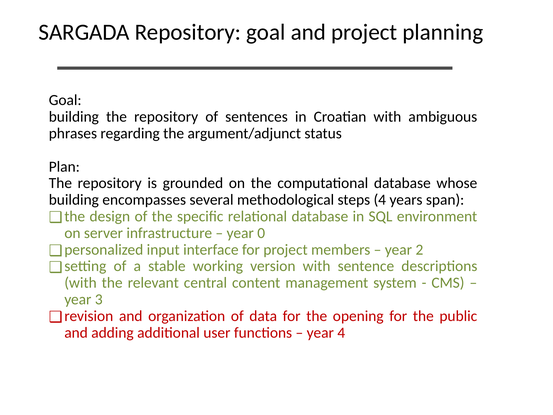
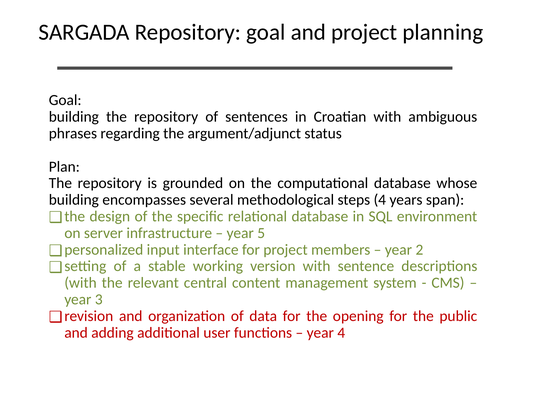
0: 0 -> 5
